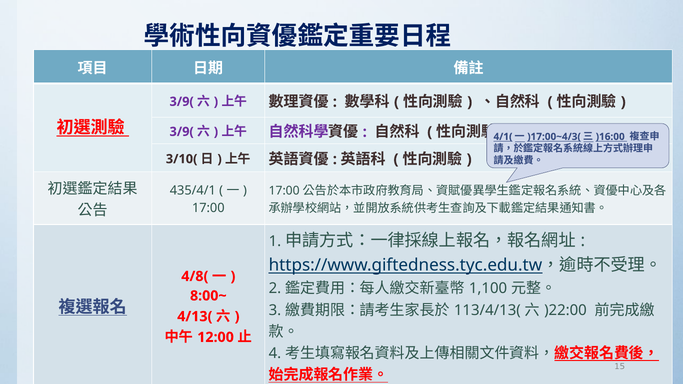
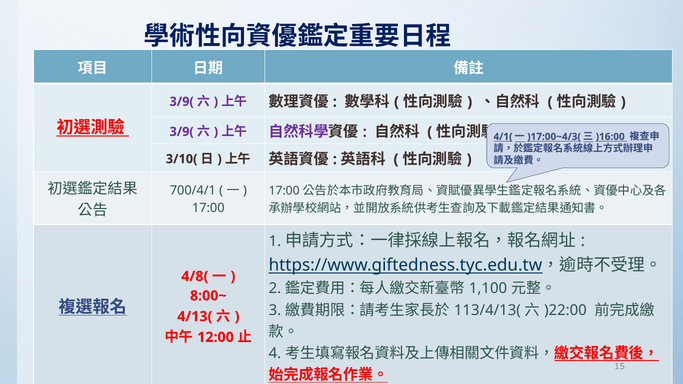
435/4/1: 435/4/1 -> 700/4/1
